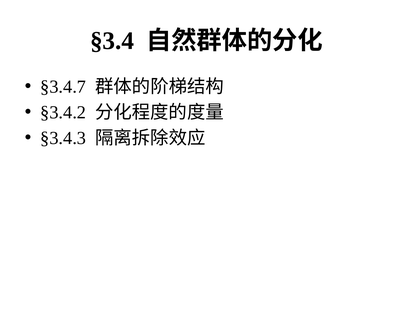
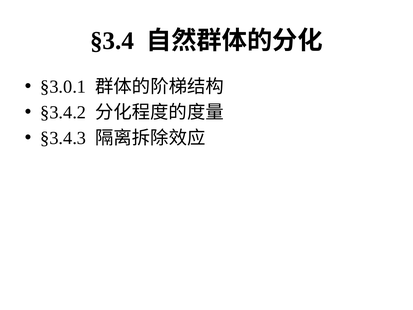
§3.4.7: §3.4.7 -> §3.0.1
